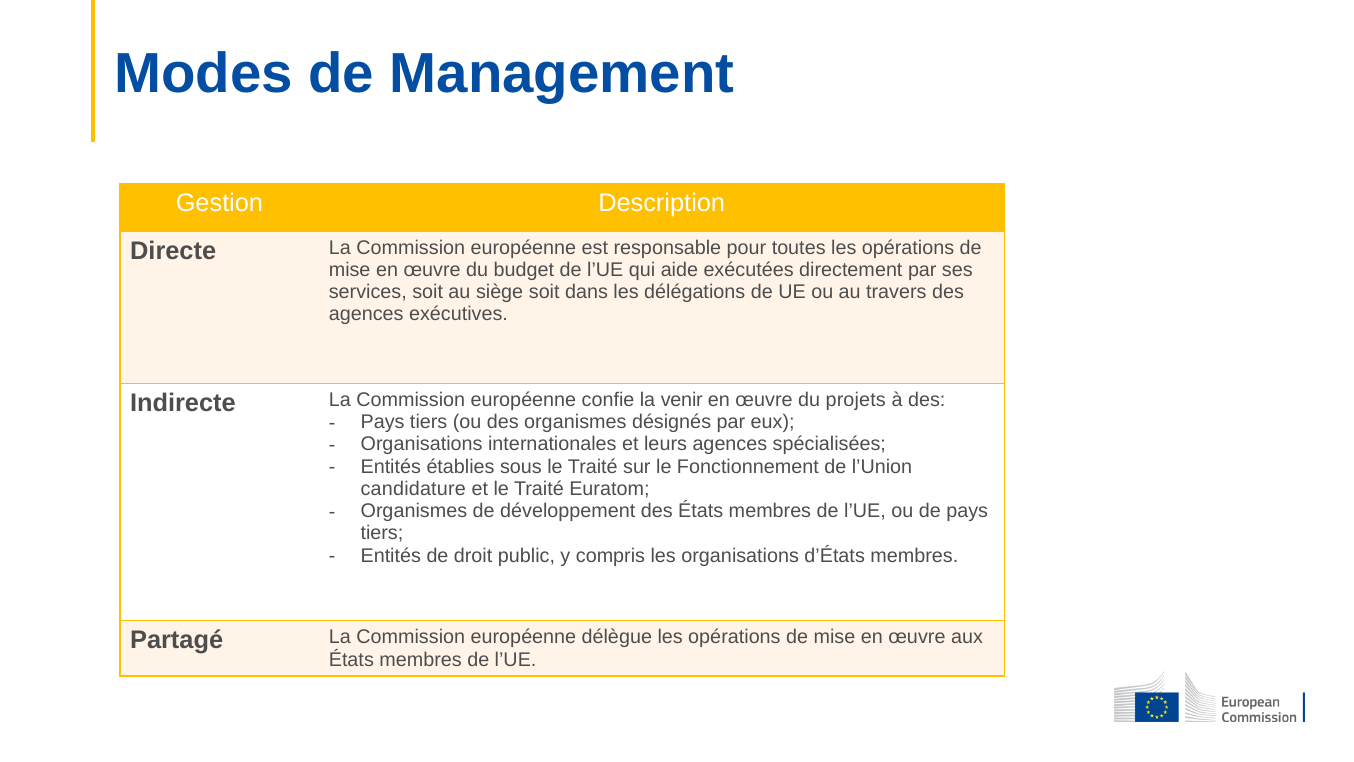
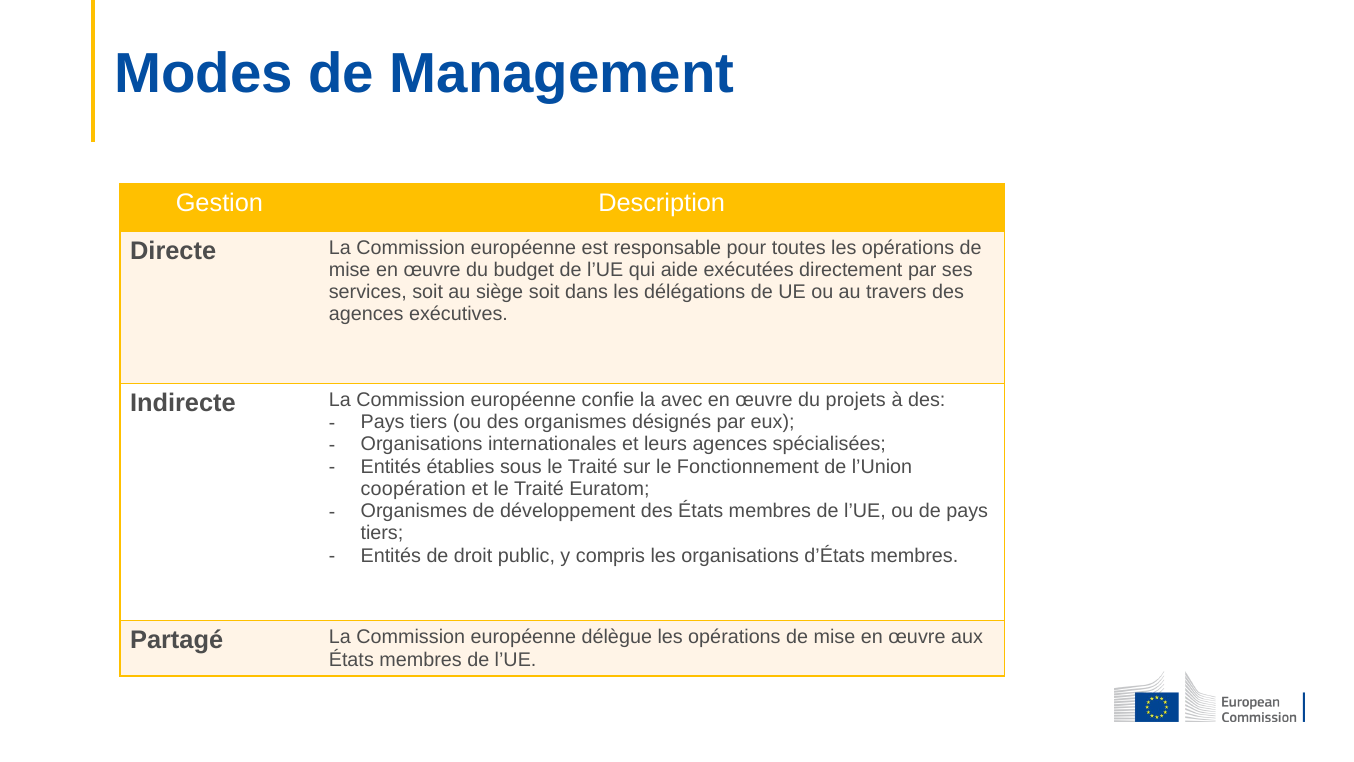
venir: venir -> avec
candidature: candidature -> coopération
